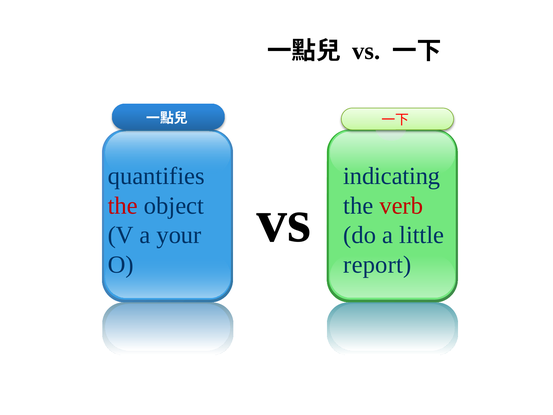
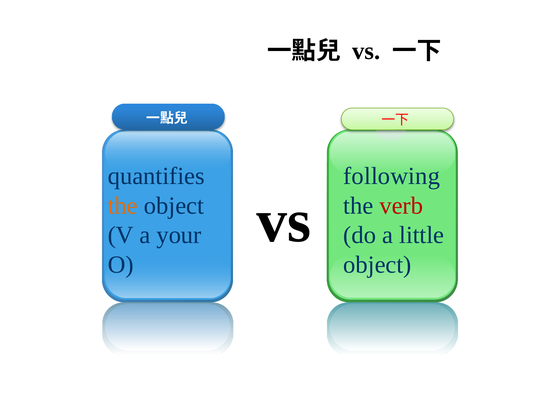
indicating: indicating -> following
the at (123, 206) colour: red -> orange
report at (377, 265): report -> object
